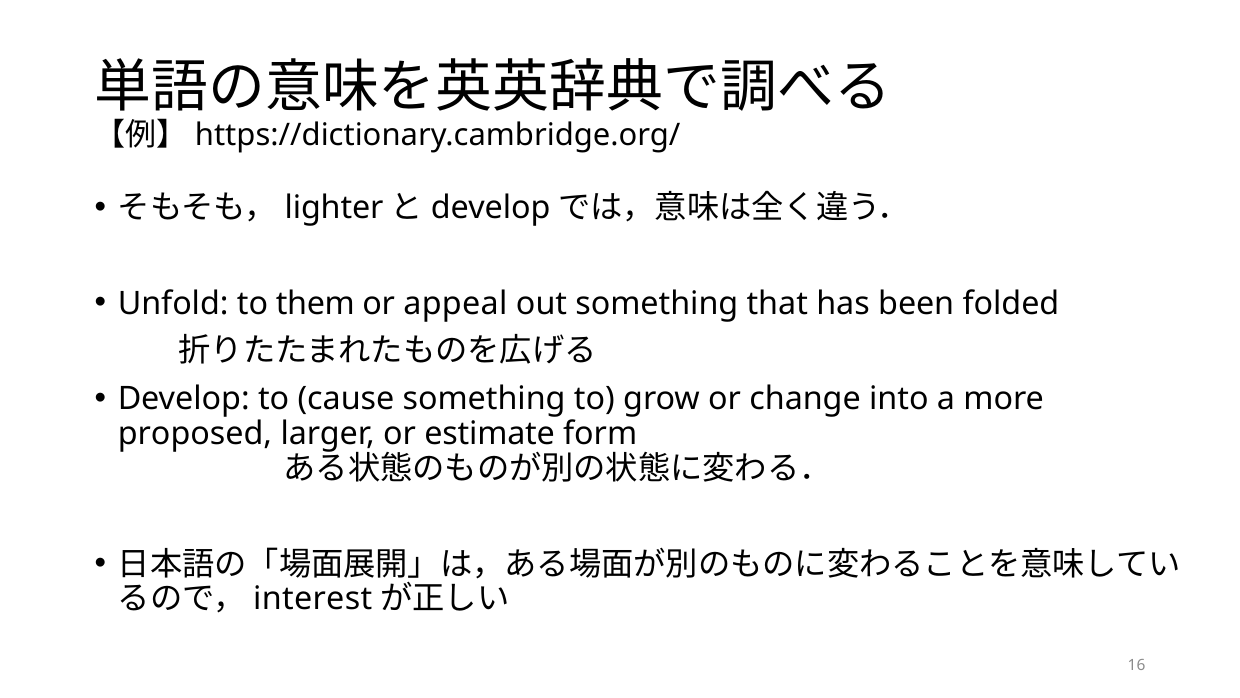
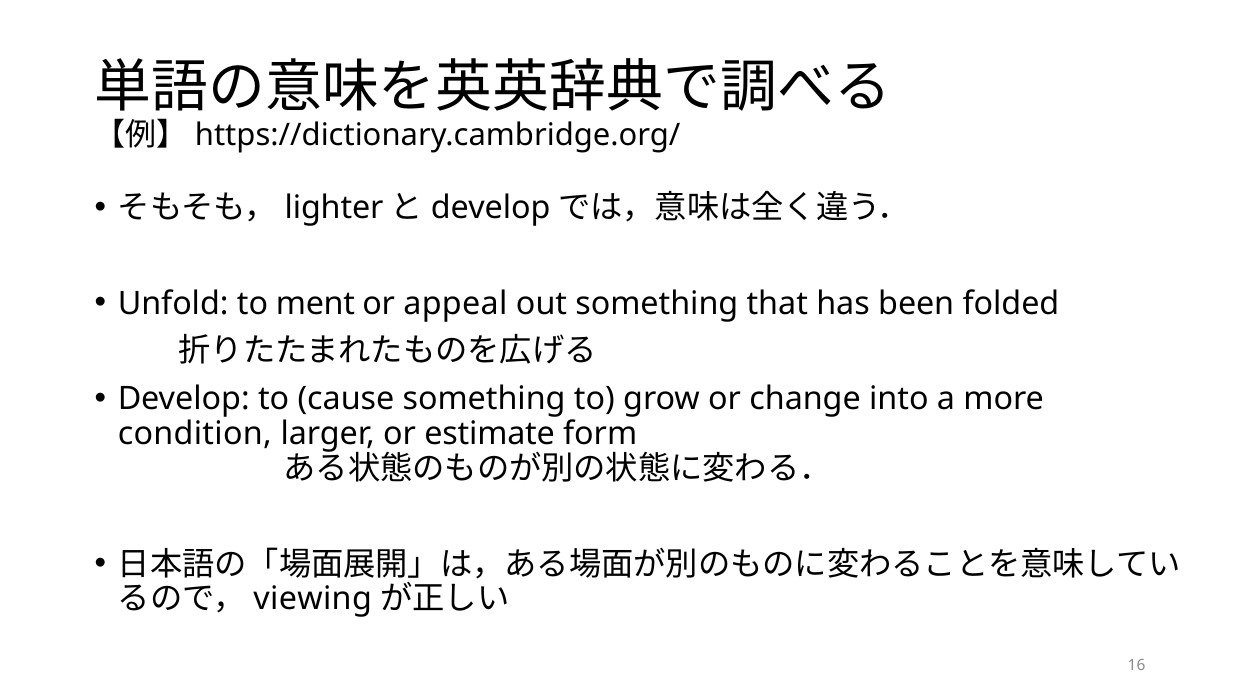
them: them -> ment
proposed: proposed -> condition
interest: interest -> viewing
